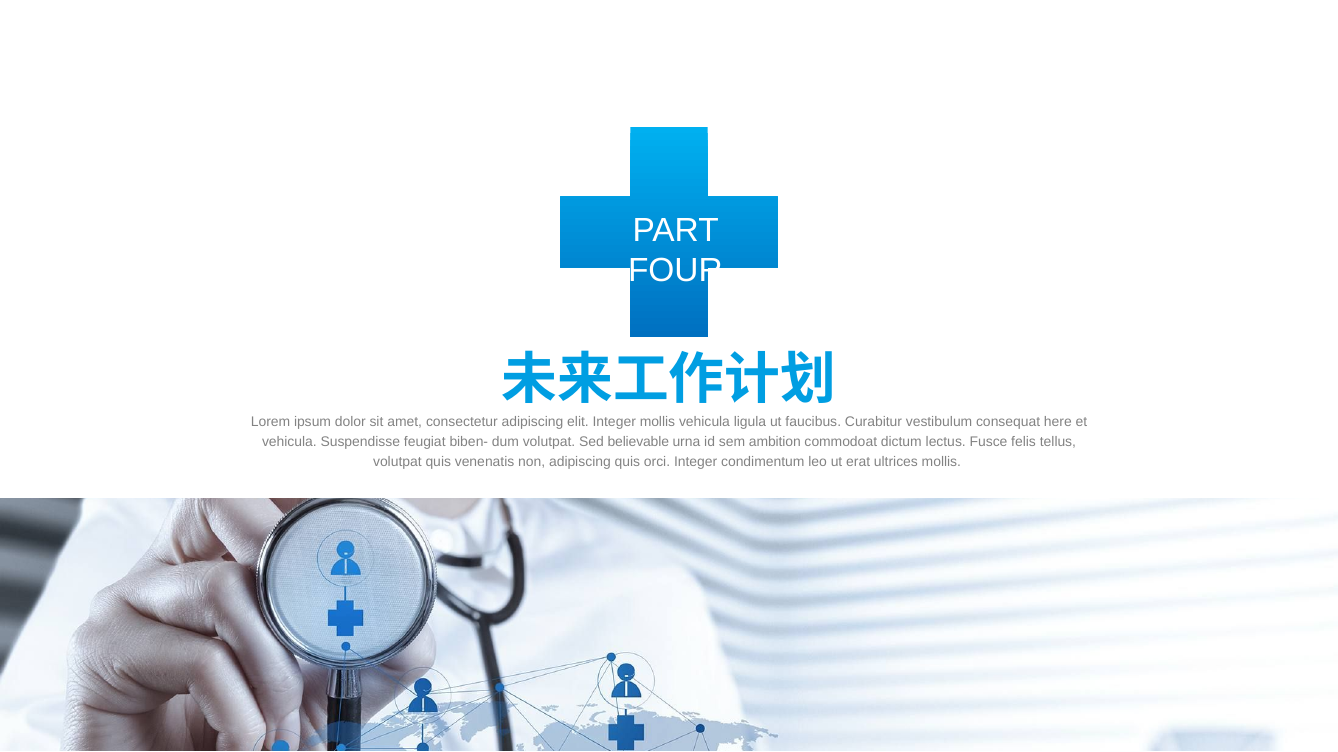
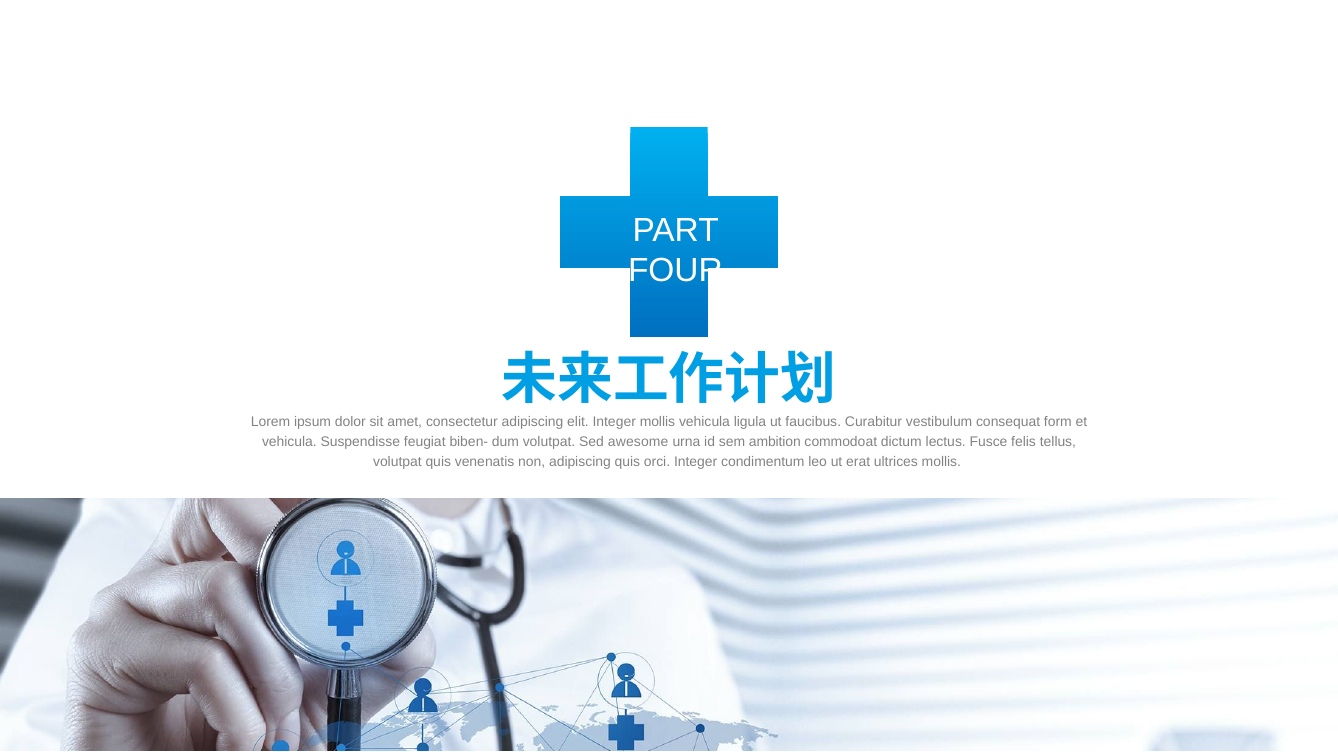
here: here -> form
believable: believable -> awesome
